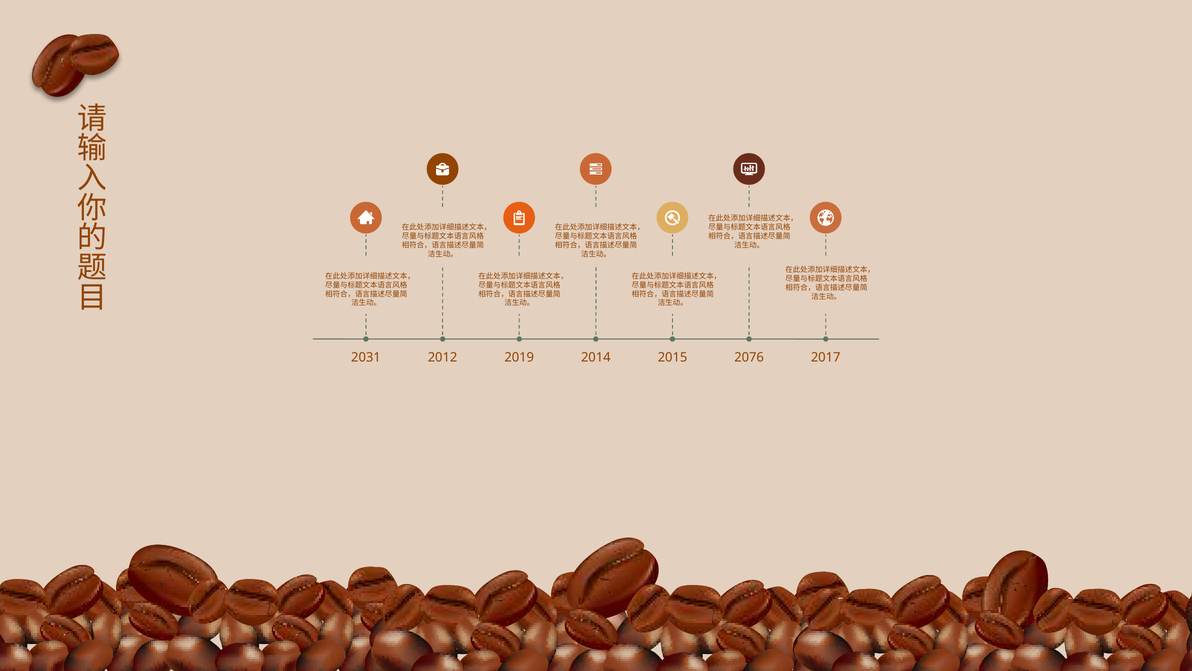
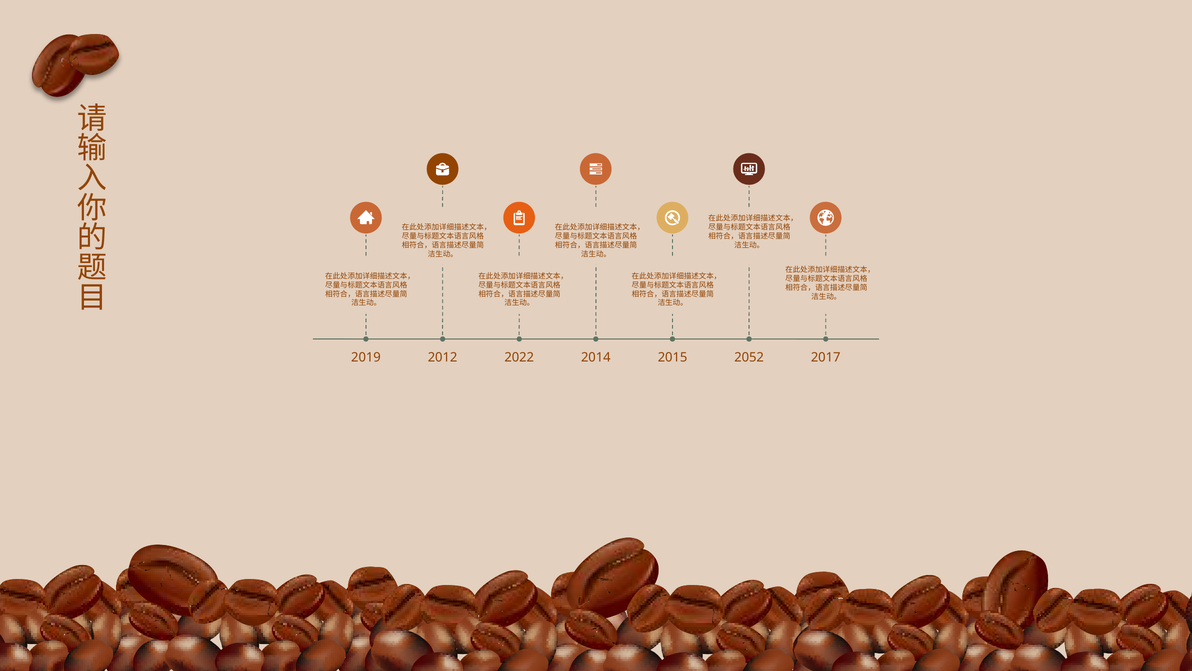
2031: 2031 -> 2019
2019: 2019 -> 2022
2076: 2076 -> 2052
